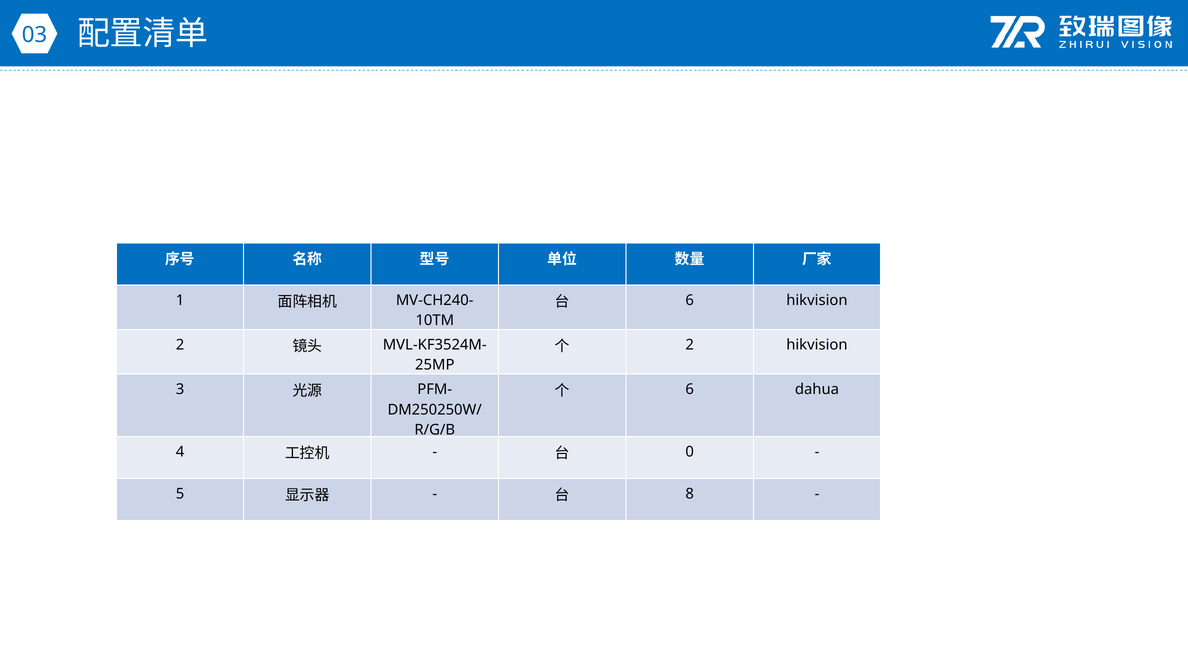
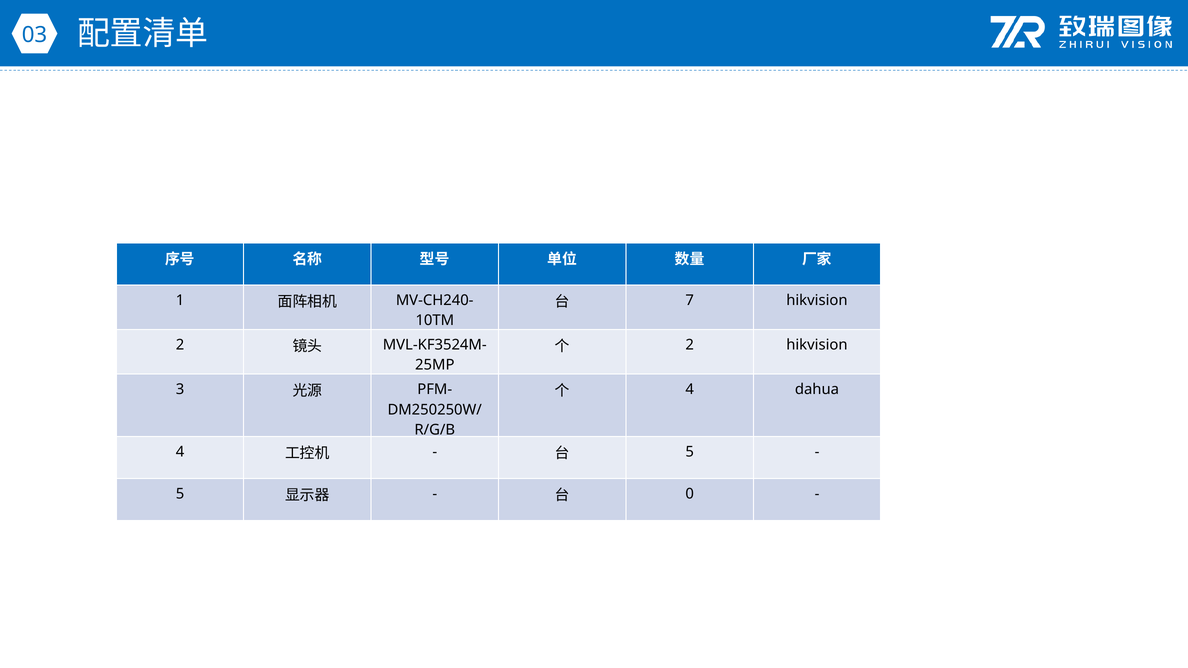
6 at (690, 300): 6 -> 7
6 at (690, 390): 6 -> 4
0 at (690, 452): 0 -> 5
8: 8 -> 0
